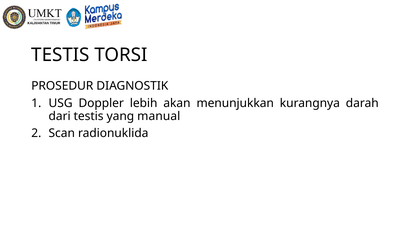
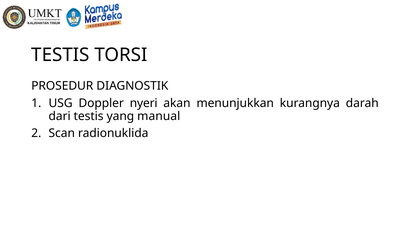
lebih: lebih -> nyeri
